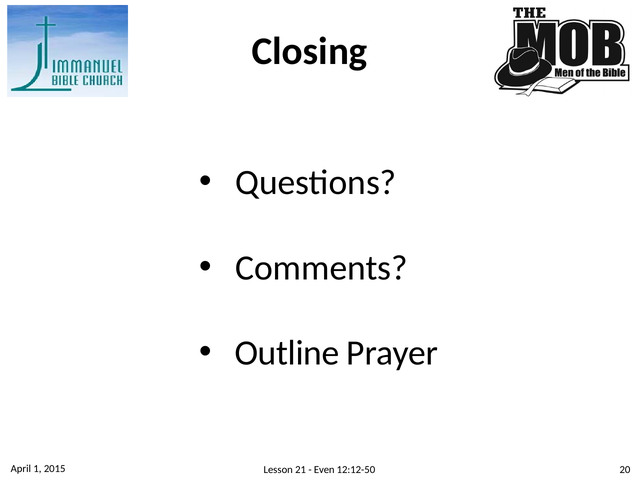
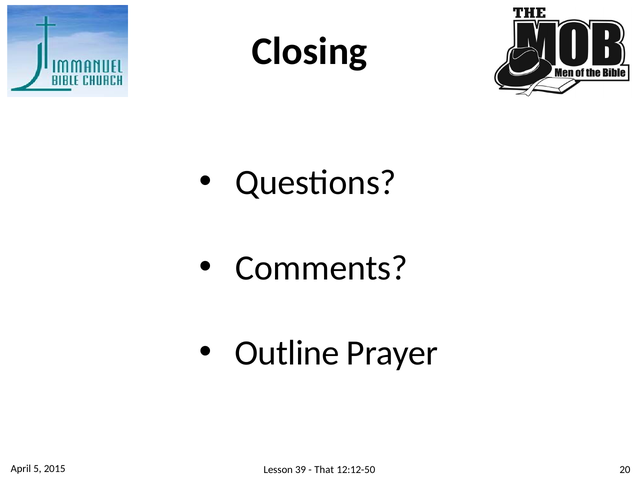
1: 1 -> 5
21: 21 -> 39
Even: Even -> That
